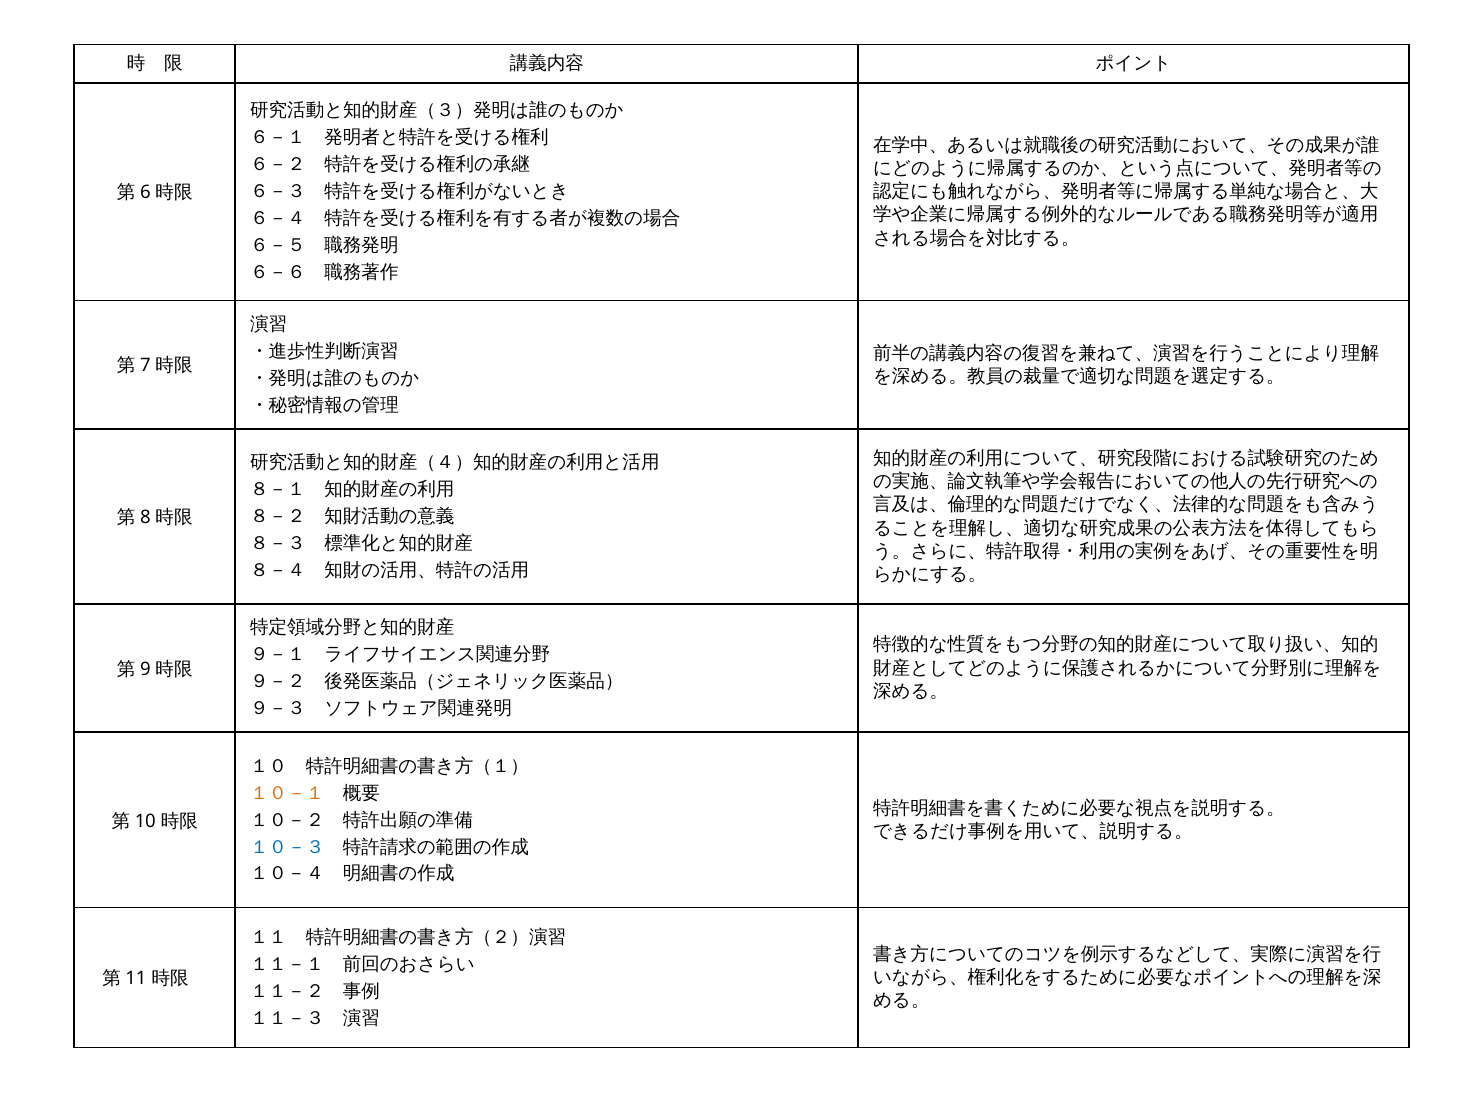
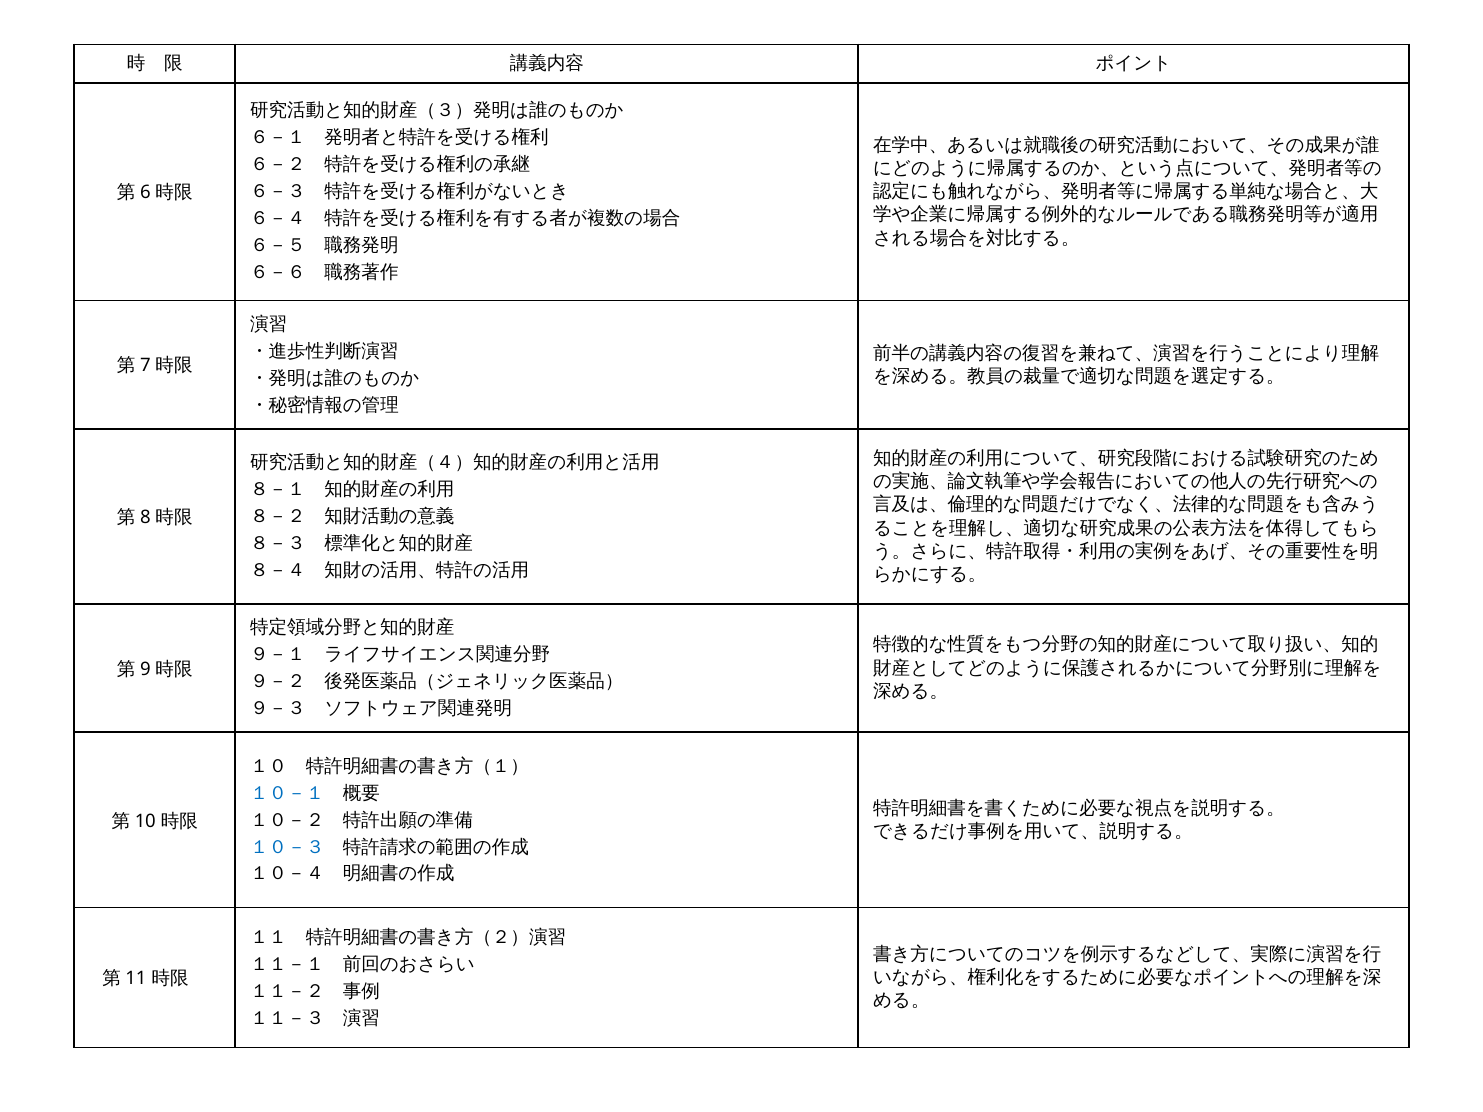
１０－１ colour: orange -> blue
